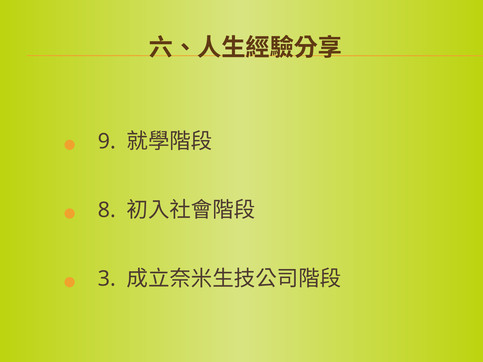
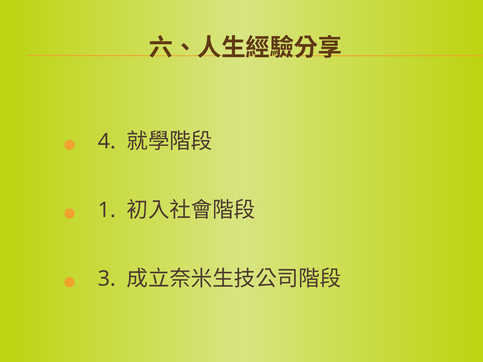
9: 9 -> 4
8: 8 -> 1
